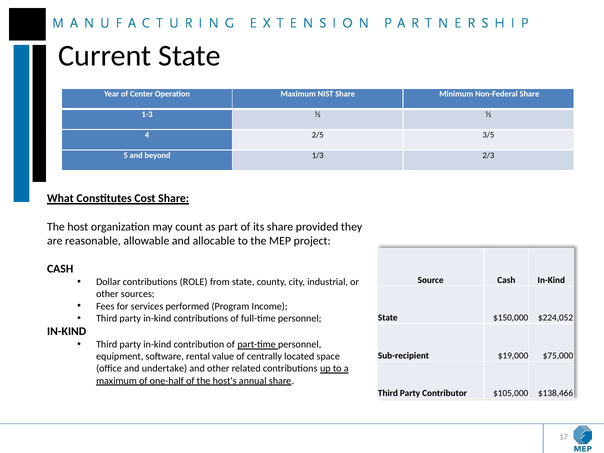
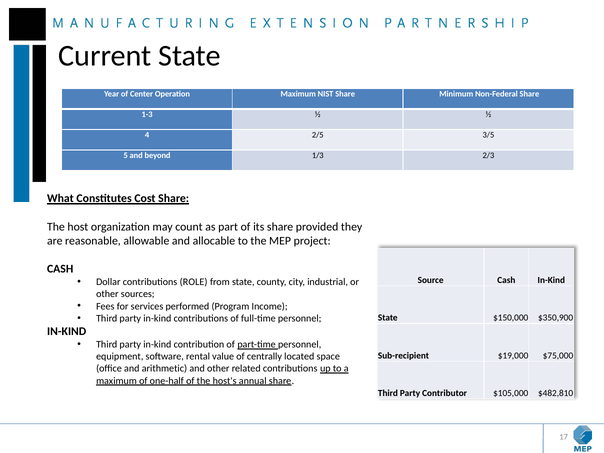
$224,052: $224,052 -> $350,900
undertake: undertake -> arithmetic
$138,466: $138,466 -> $482,810
